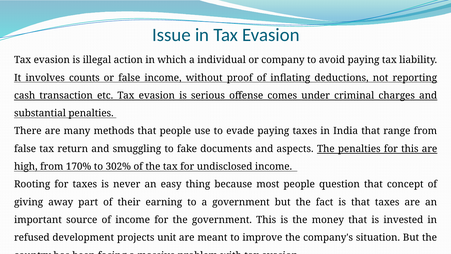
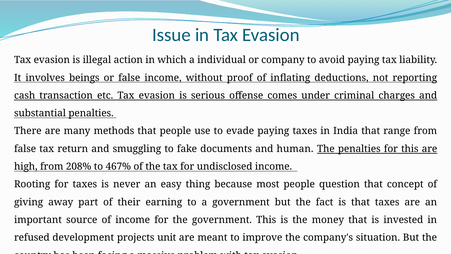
counts: counts -> beings
aspects: aspects -> human
170%: 170% -> 208%
302%: 302% -> 467%
